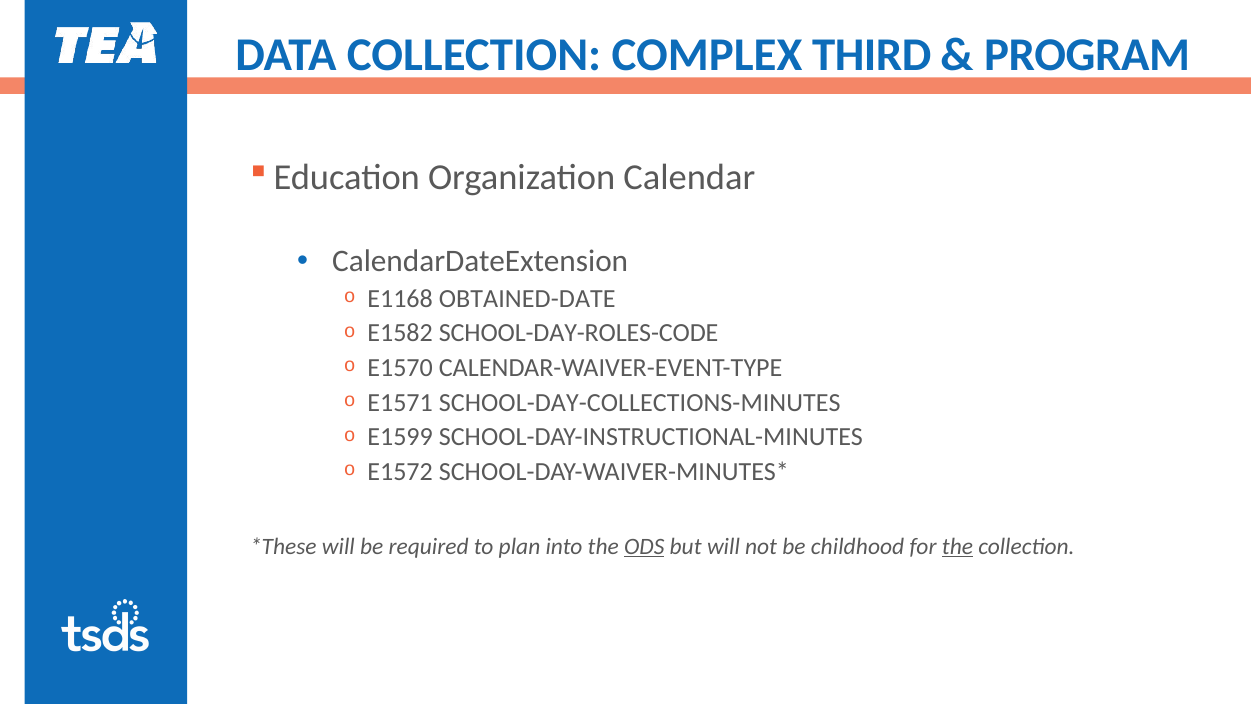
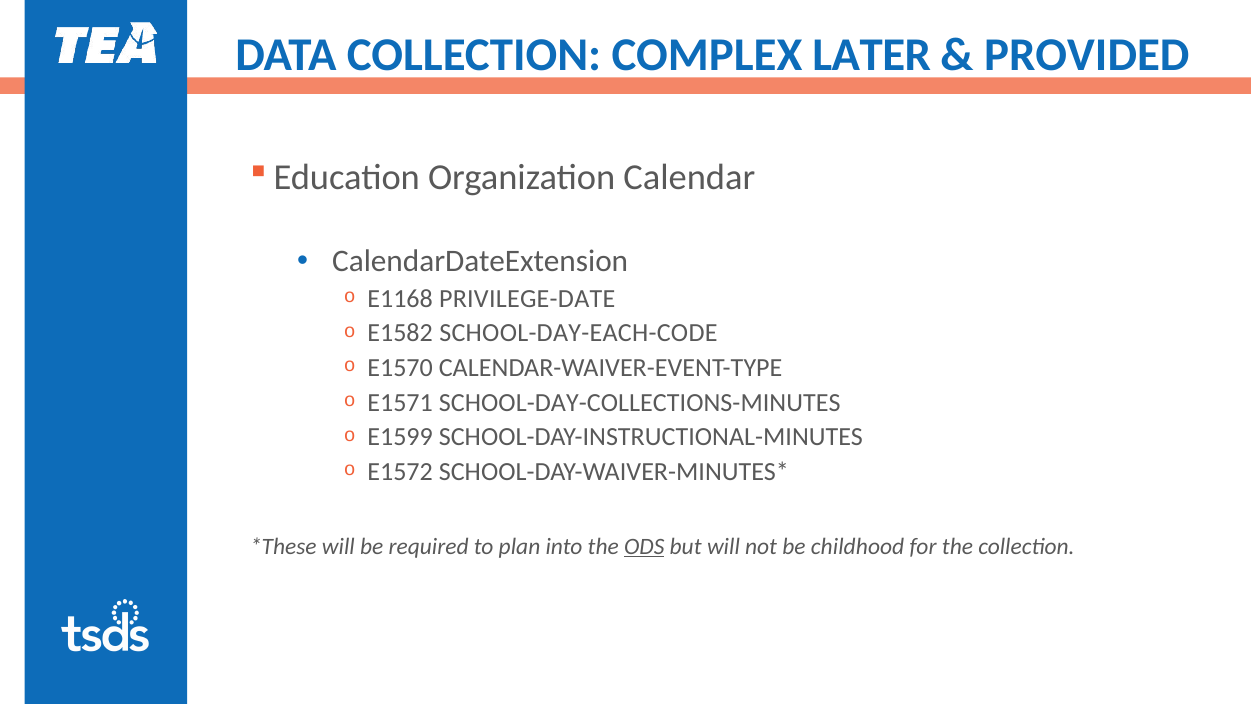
THIRD: THIRD -> LATER
PROGRAM: PROGRAM -> PROVIDED
OBTAINED-DATE: OBTAINED-DATE -> PRIVILEGE-DATE
SCHOOL-DAY-ROLES-CODE: SCHOOL-DAY-ROLES-CODE -> SCHOOL-DAY-EACH-CODE
the at (957, 546) underline: present -> none
